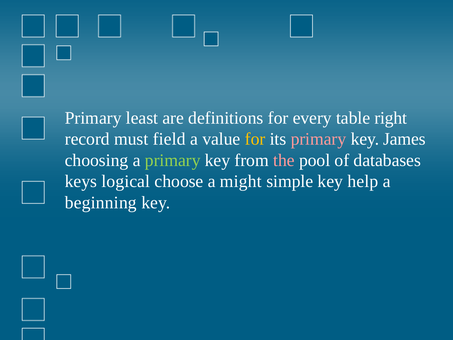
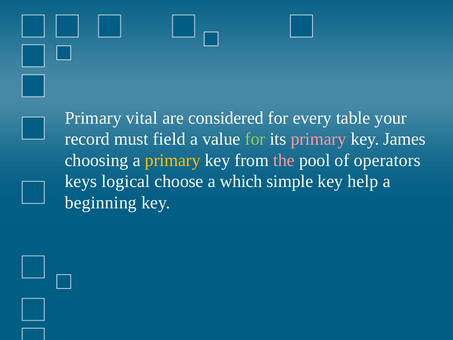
least: least -> vital
definitions: definitions -> considered
right: right -> your
for at (255, 139) colour: yellow -> light green
primary at (173, 160) colour: light green -> yellow
databases: databases -> operators
might: might -> which
